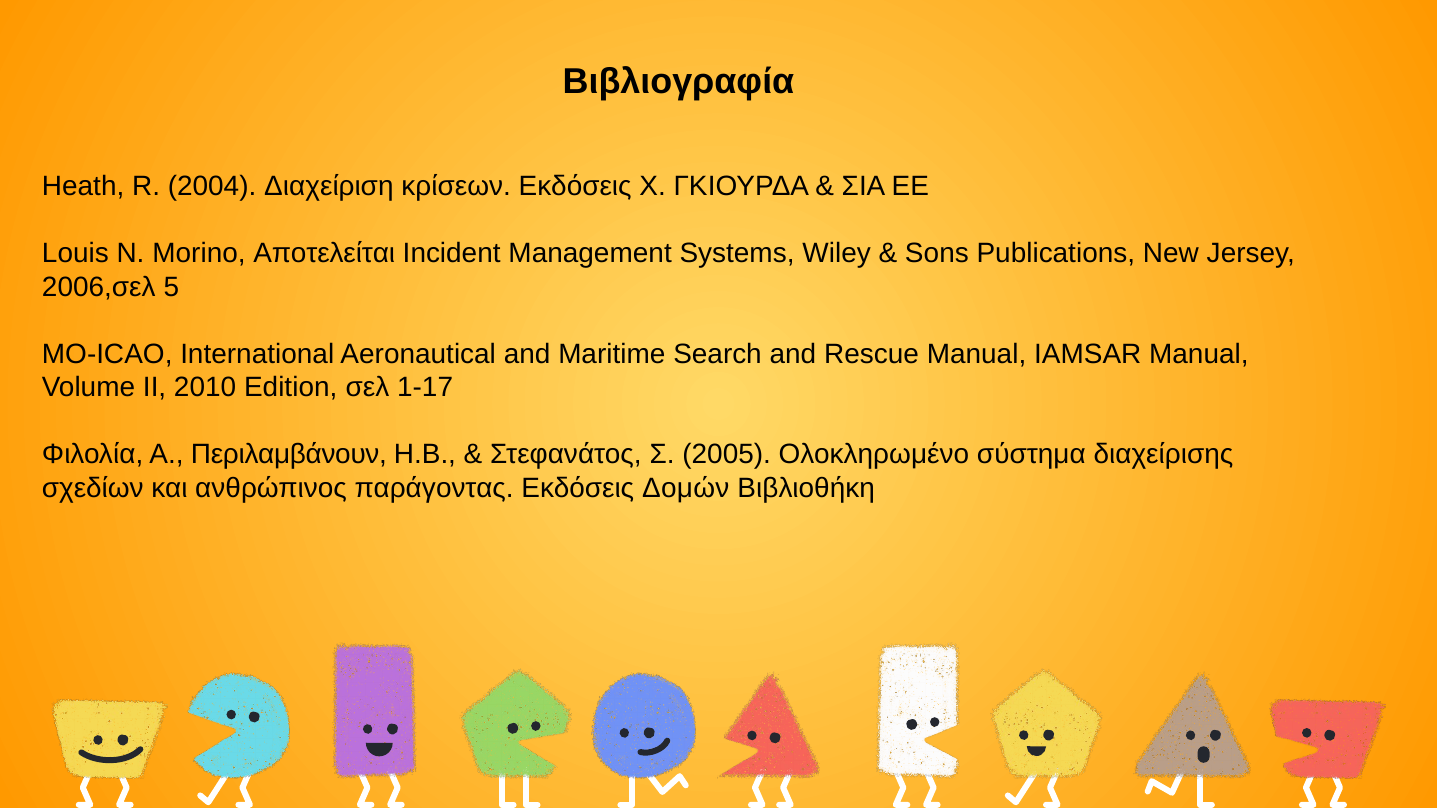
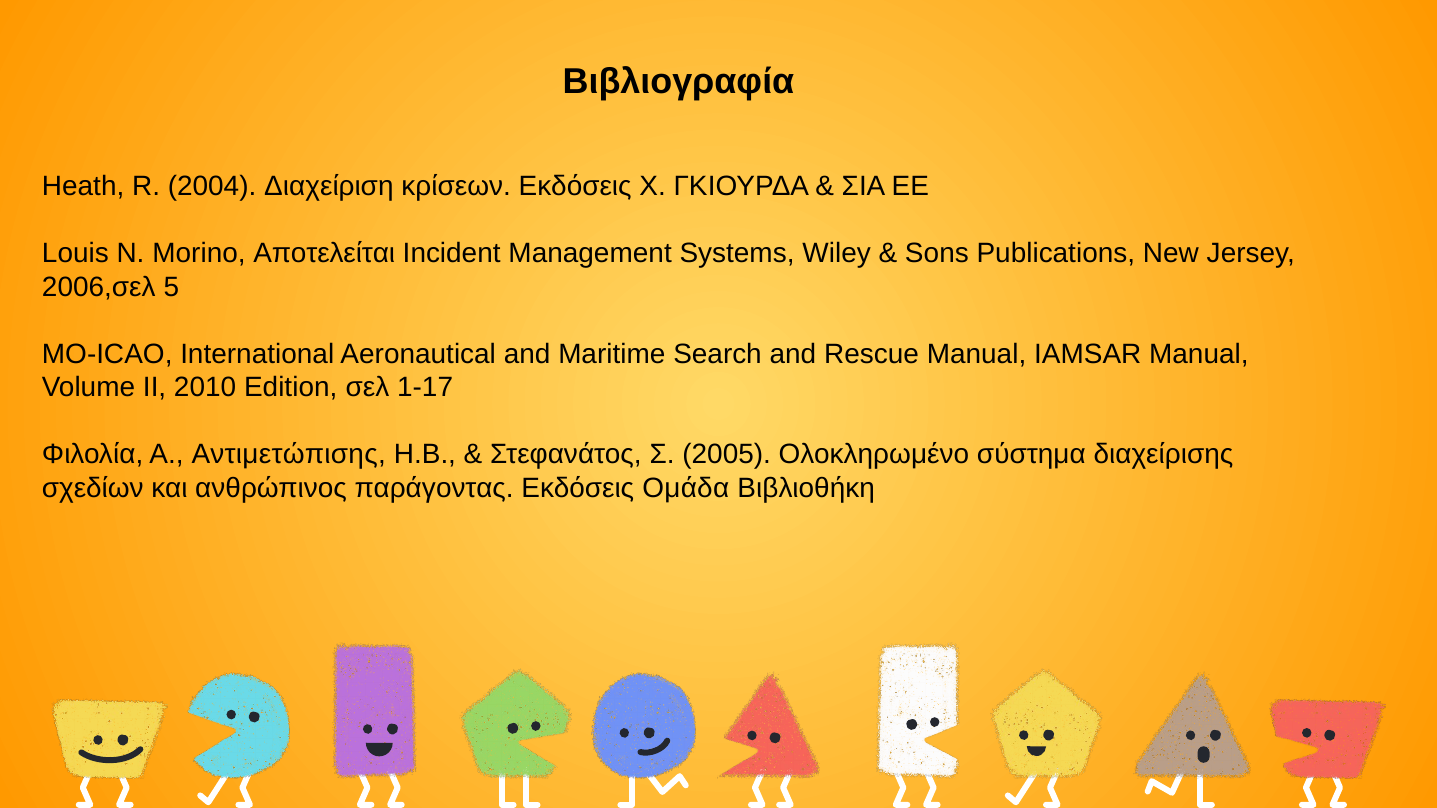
Περιλαμβάνουν: Περιλαμβάνουν -> Αντιμετώπισης
Δομών: Δομών -> Ομάδα
